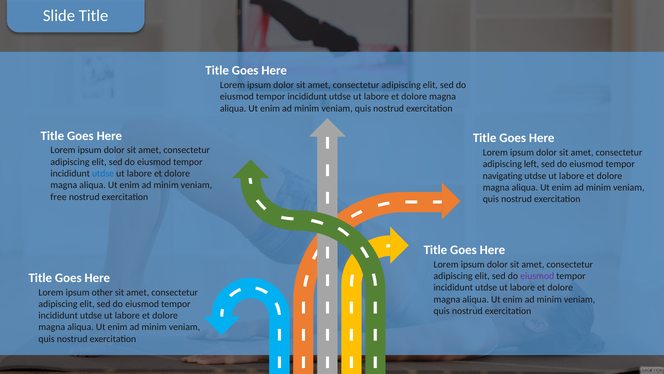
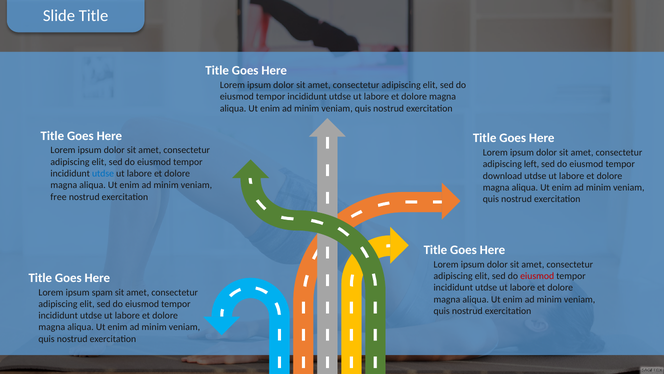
navigating: navigating -> download
eiusmod at (537, 276) colour: purple -> red
other: other -> spam
